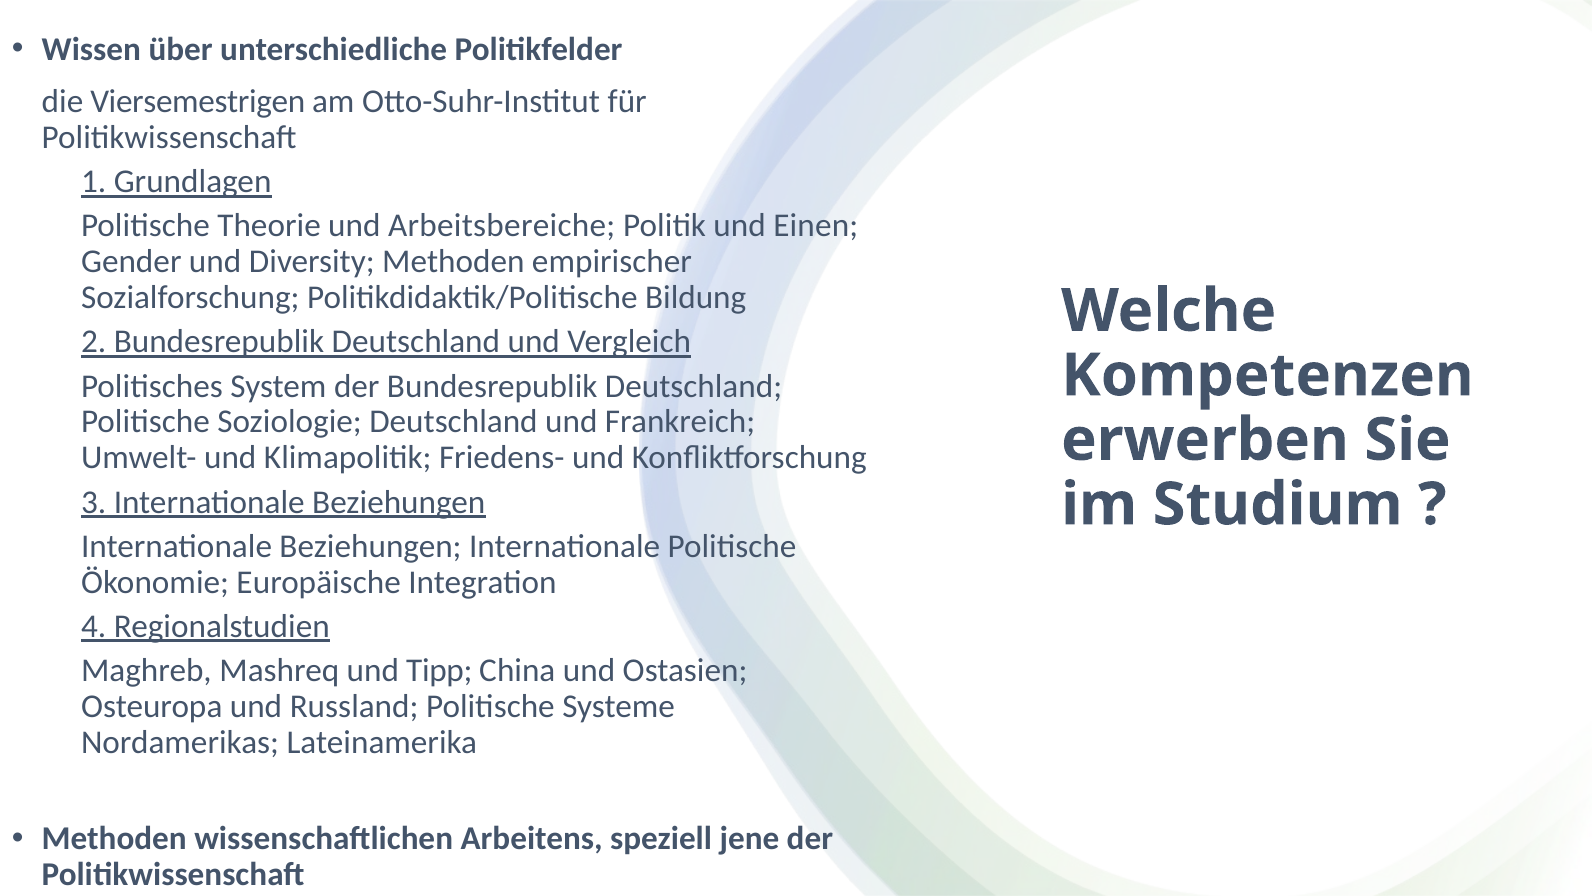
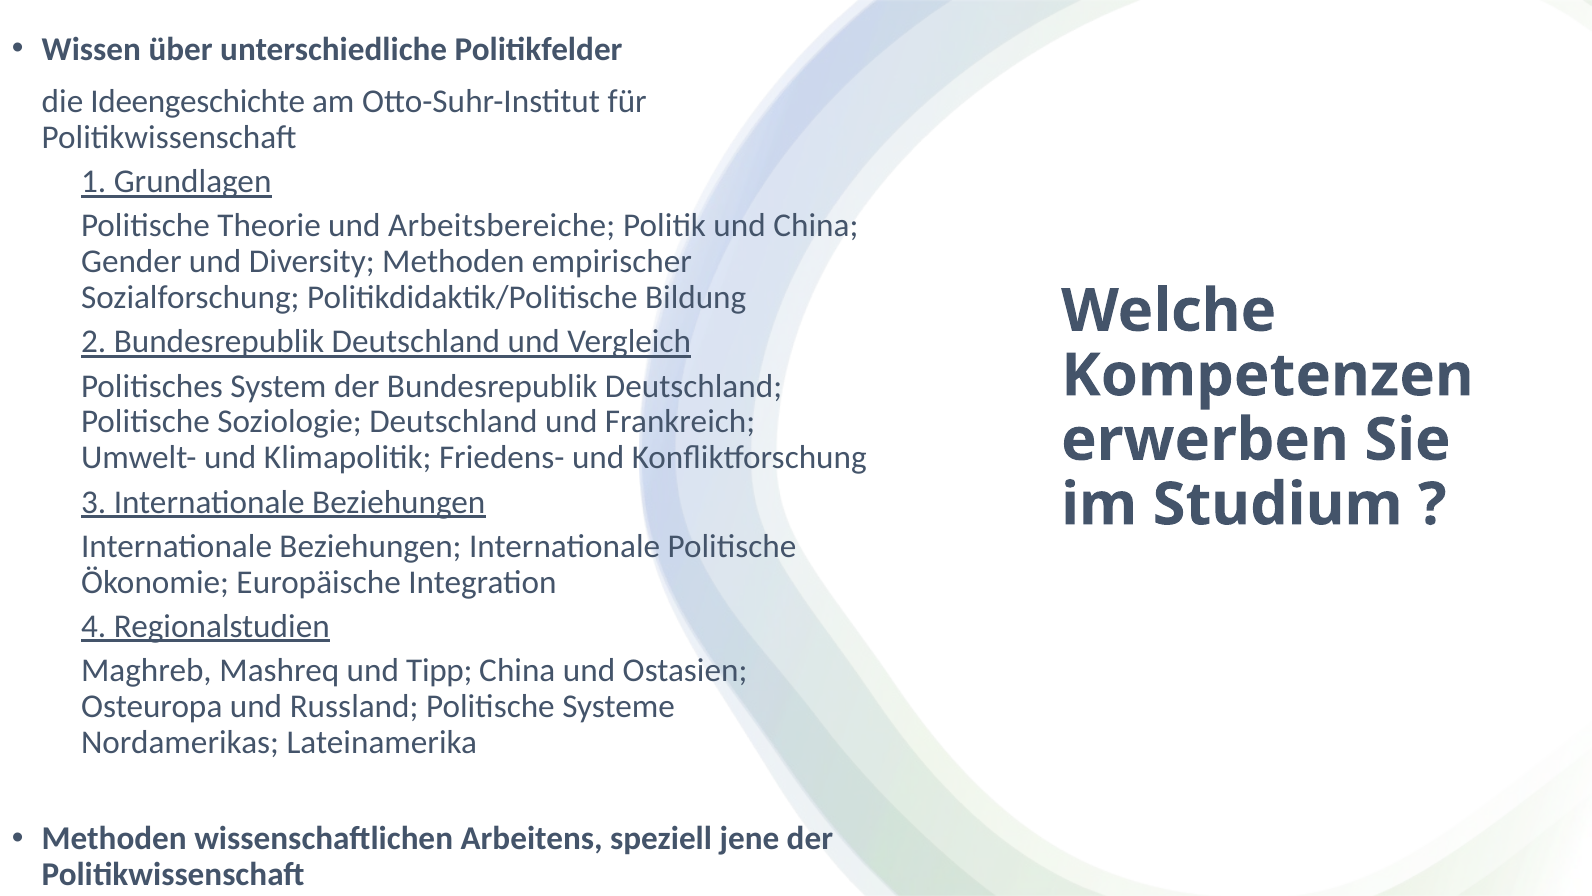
Viersemestrigen: Viersemestrigen -> Ideengeschichte
und Einen: Einen -> China
